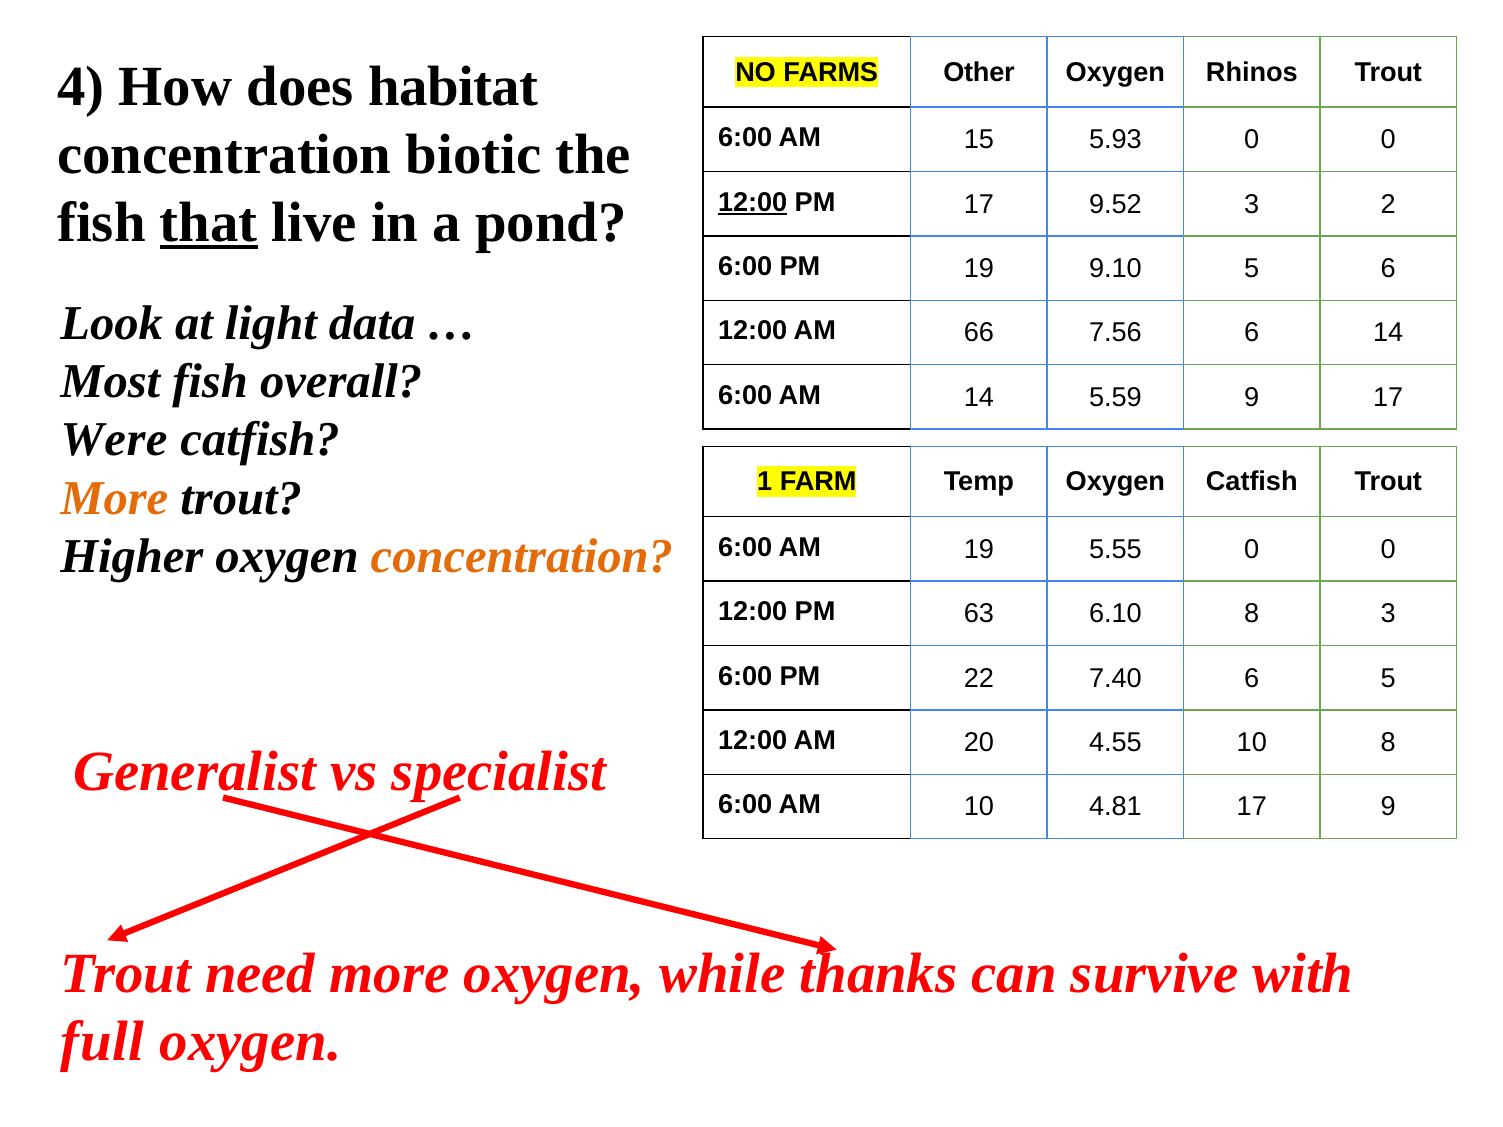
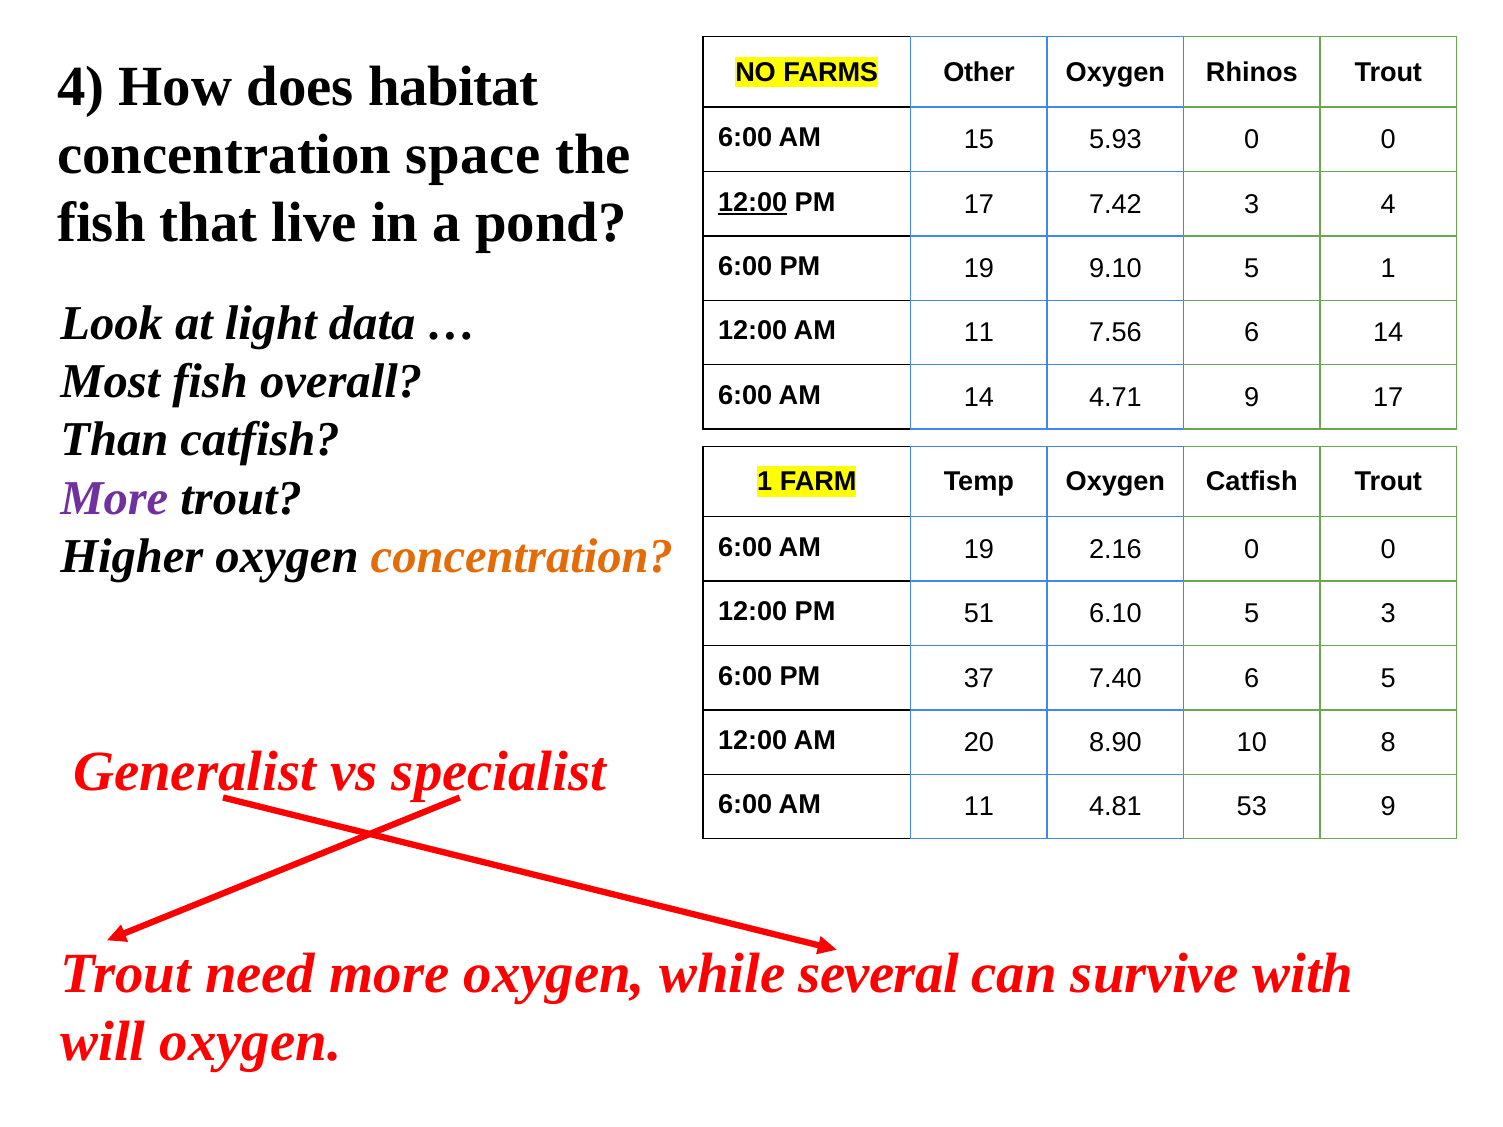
biotic: biotic -> space
9.52: 9.52 -> 7.42
3 2: 2 -> 4
that underline: present -> none
5 6: 6 -> 1
12:00 AM 66: 66 -> 11
5.59: 5.59 -> 4.71
Were: Were -> Than
More at (114, 498) colour: orange -> purple
5.55: 5.55 -> 2.16
63: 63 -> 51
6.10 8: 8 -> 5
22: 22 -> 37
4.55: 4.55 -> 8.90
10 at (979, 807): 10 -> 11
4.81 17: 17 -> 53
thanks: thanks -> several
full: full -> will
